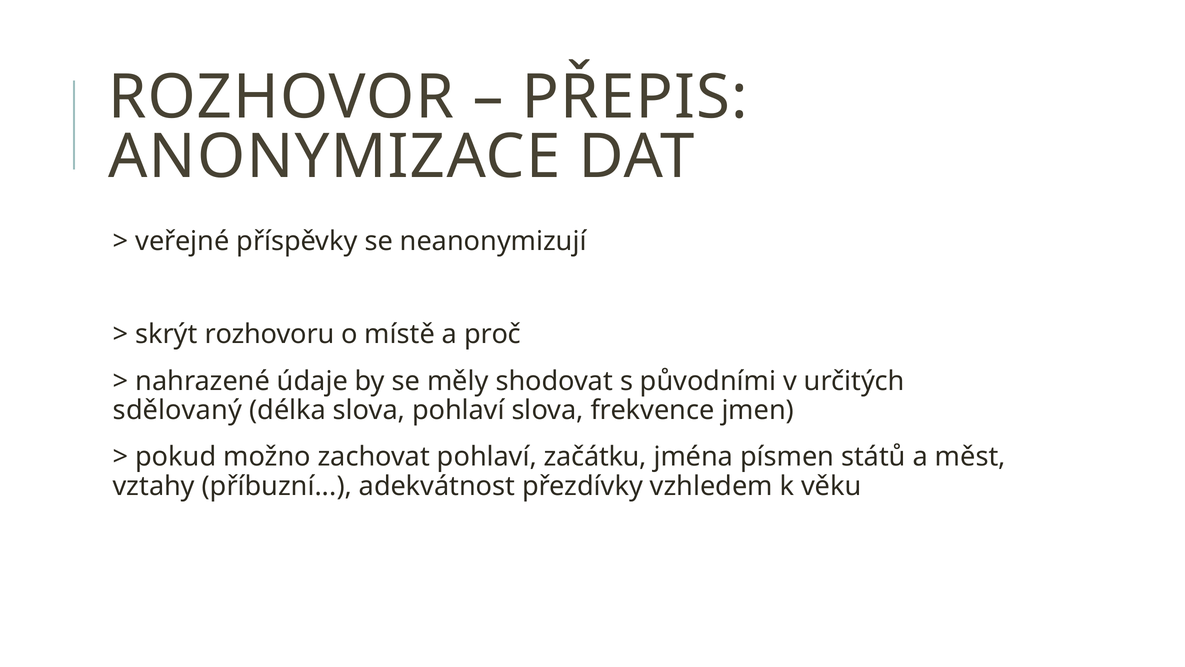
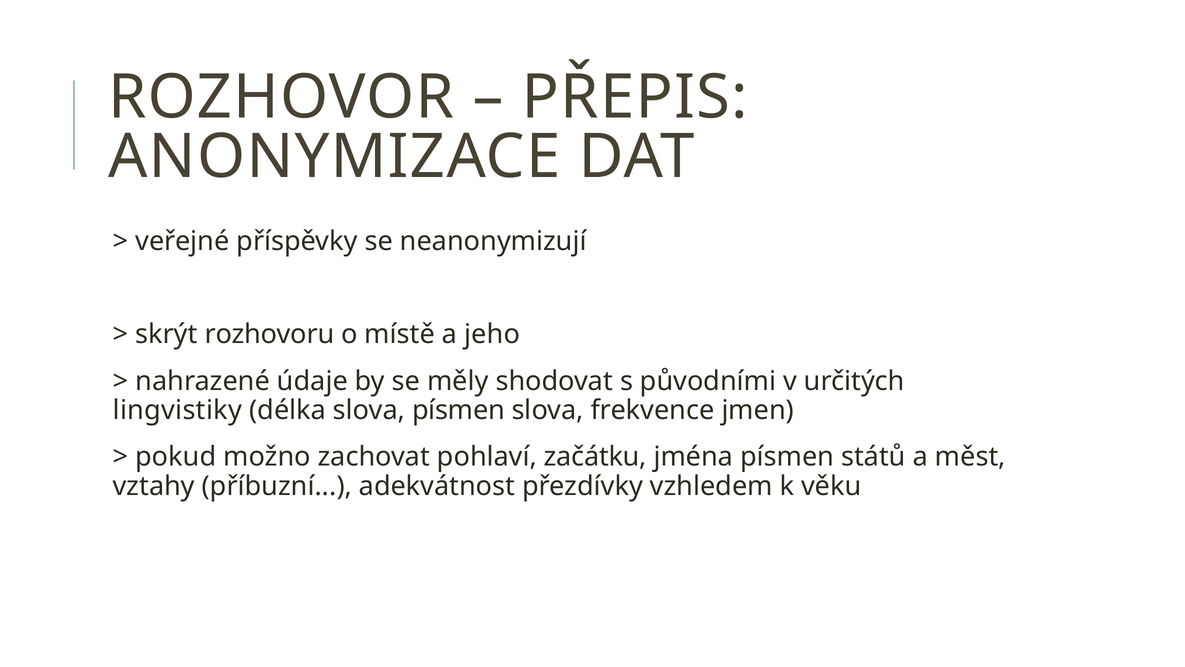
proč: proč -> jeho
sdělovaný: sdělovaný -> lingvistiky
slova pohlaví: pohlaví -> písmen
